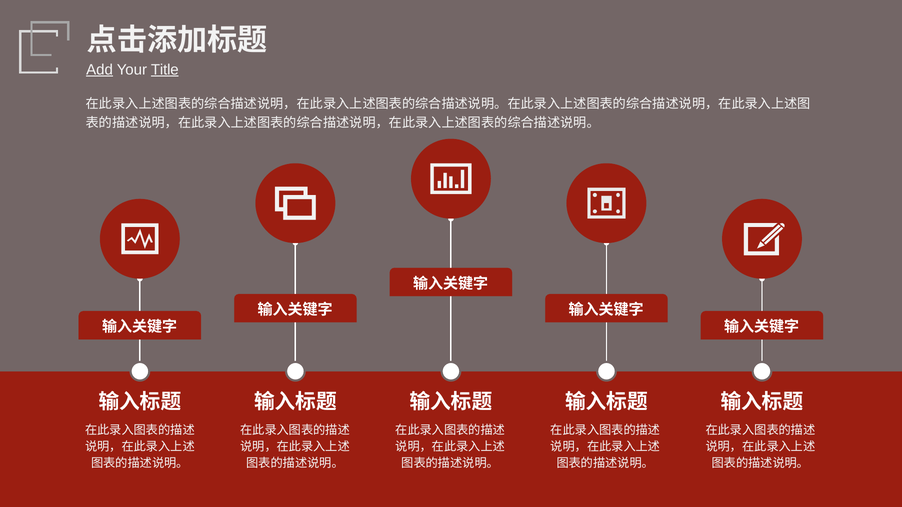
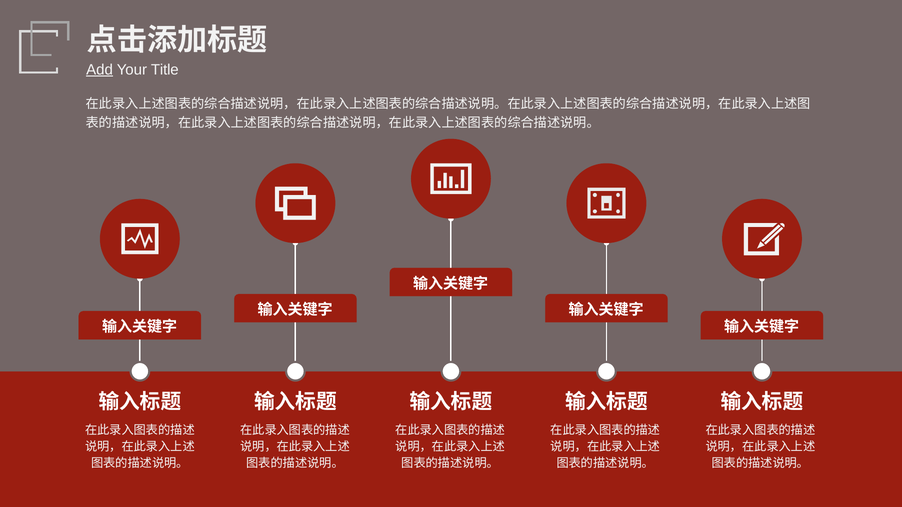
Title underline: present -> none
